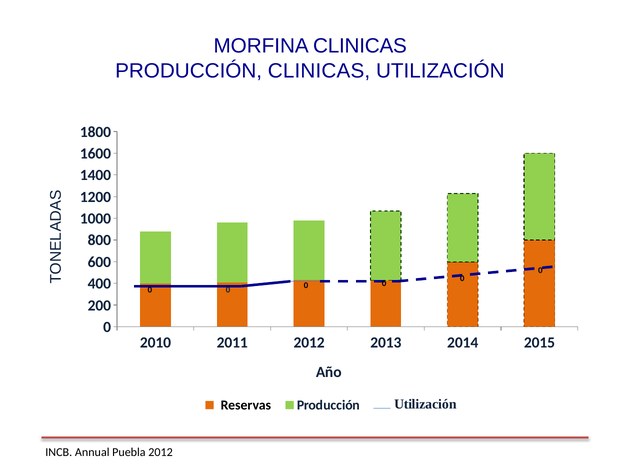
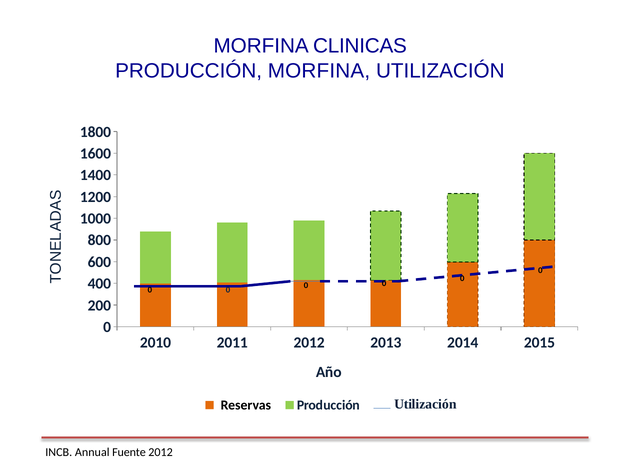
PRODUCCIÓN CLINICAS: CLINICAS -> MORFINA
Puebla: Puebla -> Fuente
